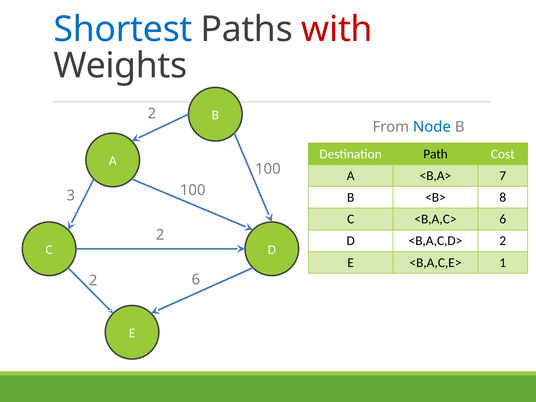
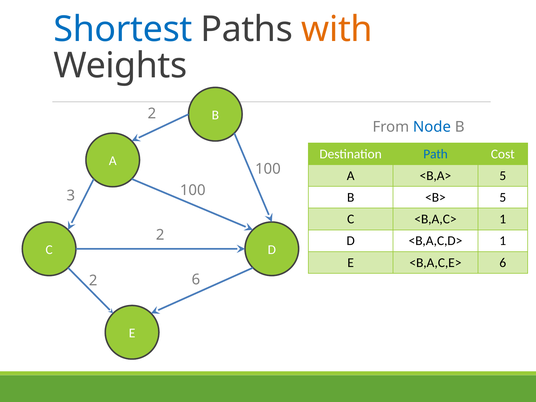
with colour: red -> orange
Path colour: black -> blue
<B,A> 7: 7 -> 5
<B> 8: 8 -> 5
<B,A,C> 6: 6 -> 1
<B,A,C,D> 2: 2 -> 1
<B,A,C,E> 1: 1 -> 6
